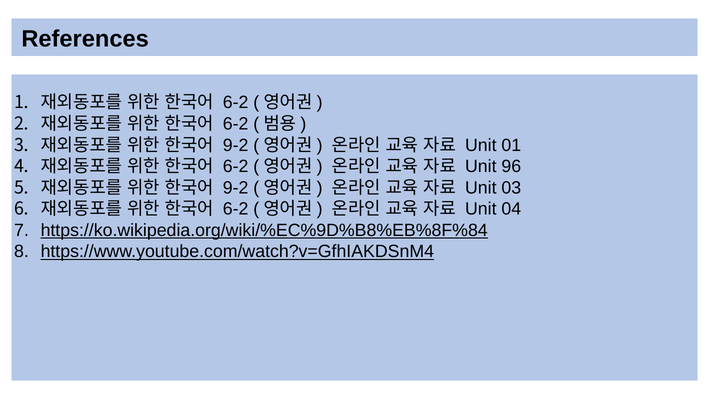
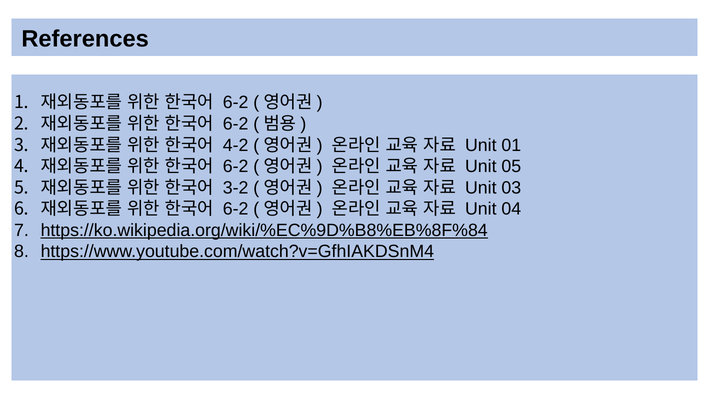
9-2 at (236, 145): 9-2 -> 4-2
96: 96 -> 05
9-2 at (236, 188): 9-2 -> 3-2
